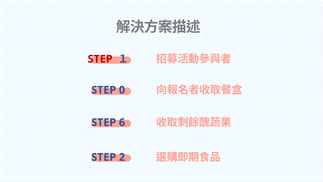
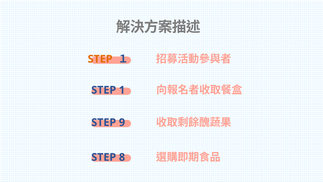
STEP at (100, 59) colour: red -> orange
0: 0 -> 1
6: 6 -> 9
2: 2 -> 8
